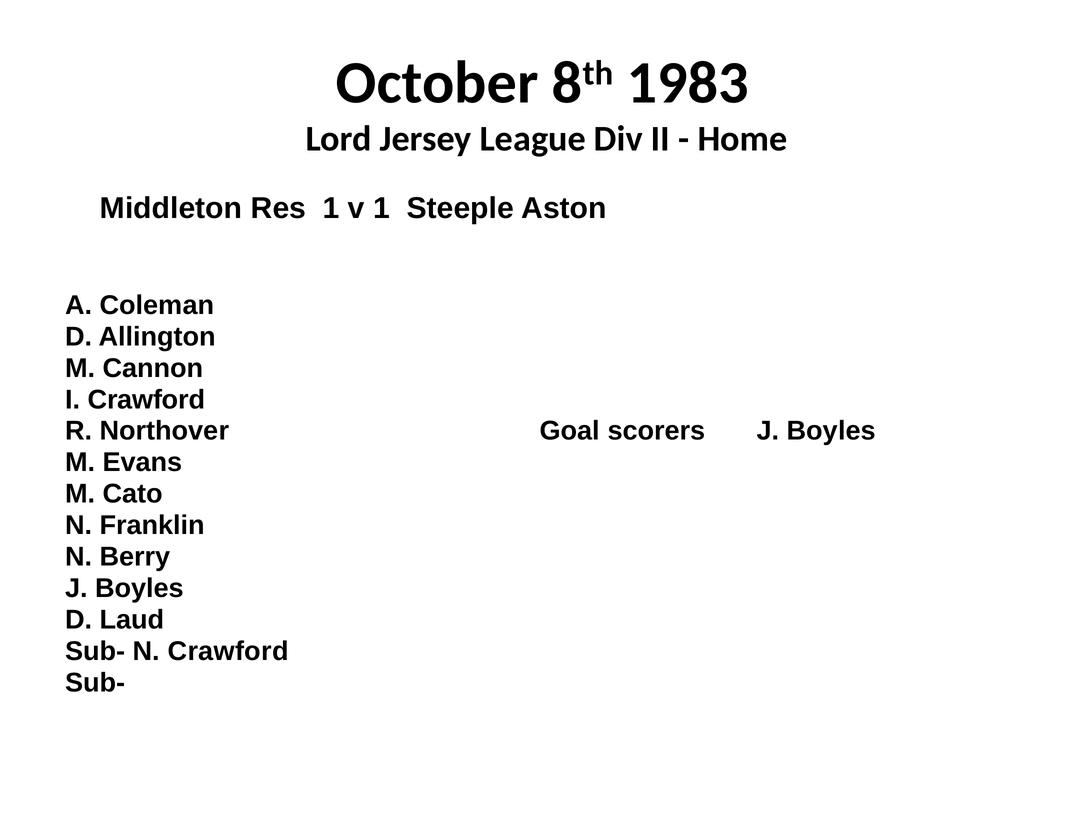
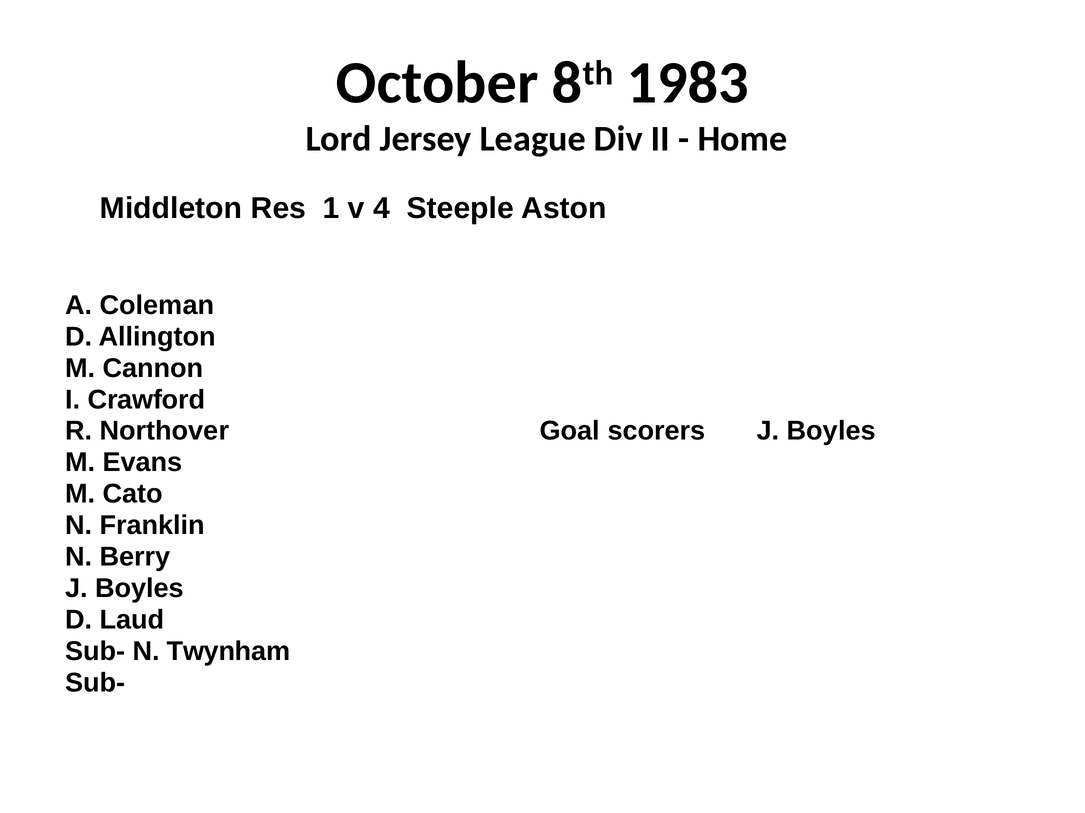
v 1: 1 -> 4
N Crawford: Crawford -> Twynham
